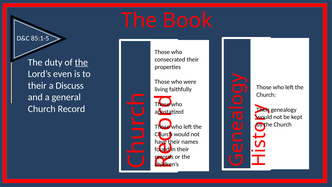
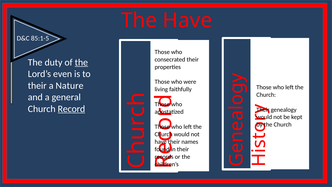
The Book: Book -> Have
Discuss: Discuss -> Nature
Record underline: none -> present
